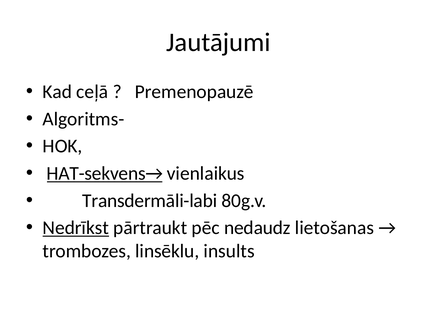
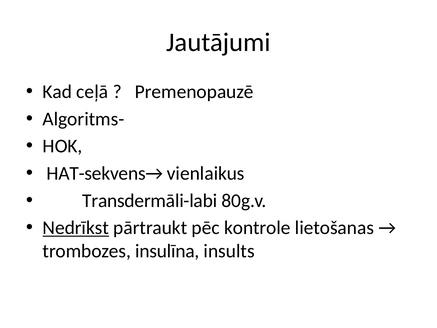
HAT-sekvens→ underline: present -> none
nedaudz: nedaudz -> kontrole
linsēklu: linsēklu -> insulīna
